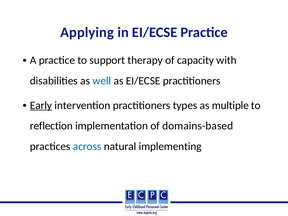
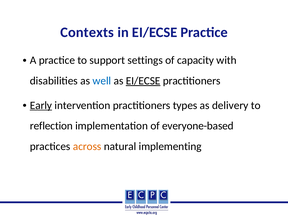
Applying: Applying -> Contexts
therapy: therapy -> settings
EI/ECSE at (143, 81) underline: none -> present
multiple: multiple -> delivery
domains-based: domains-based -> everyone-based
across colour: blue -> orange
